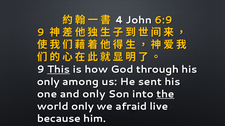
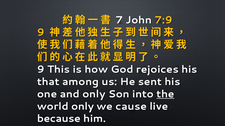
4: 4 -> 7
6:9: 6:9 -> 7:9
This underline: present -> none
through: through -> rejoices
only at (48, 82): only -> that
afraid: afraid -> cause
